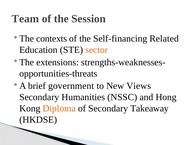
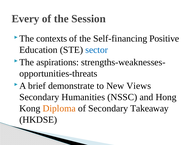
Team: Team -> Every
Related: Related -> Positive
sector colour: orange -> blue
extensions: extensions -> aspirations
government: government -> demonstrate
